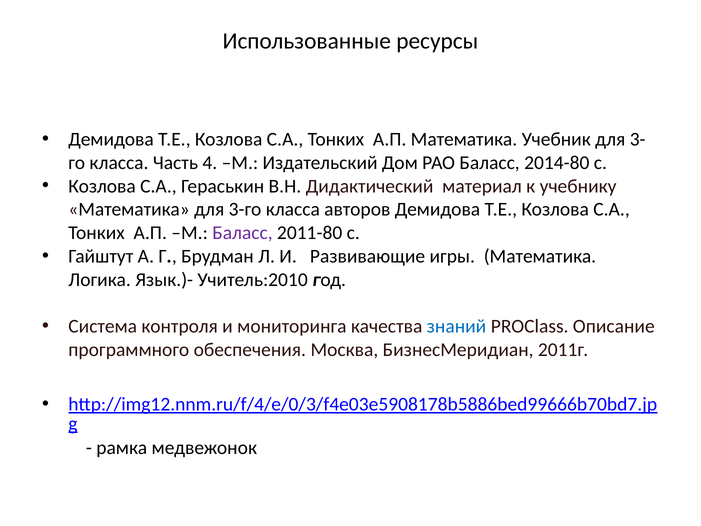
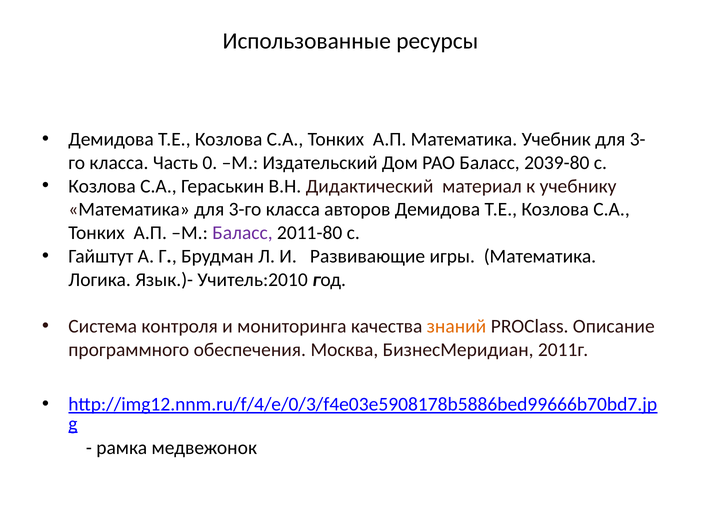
4: 4 -> 0
2014-80: 2014-80 -> 2039-80
знаний colour: blue -> orange
